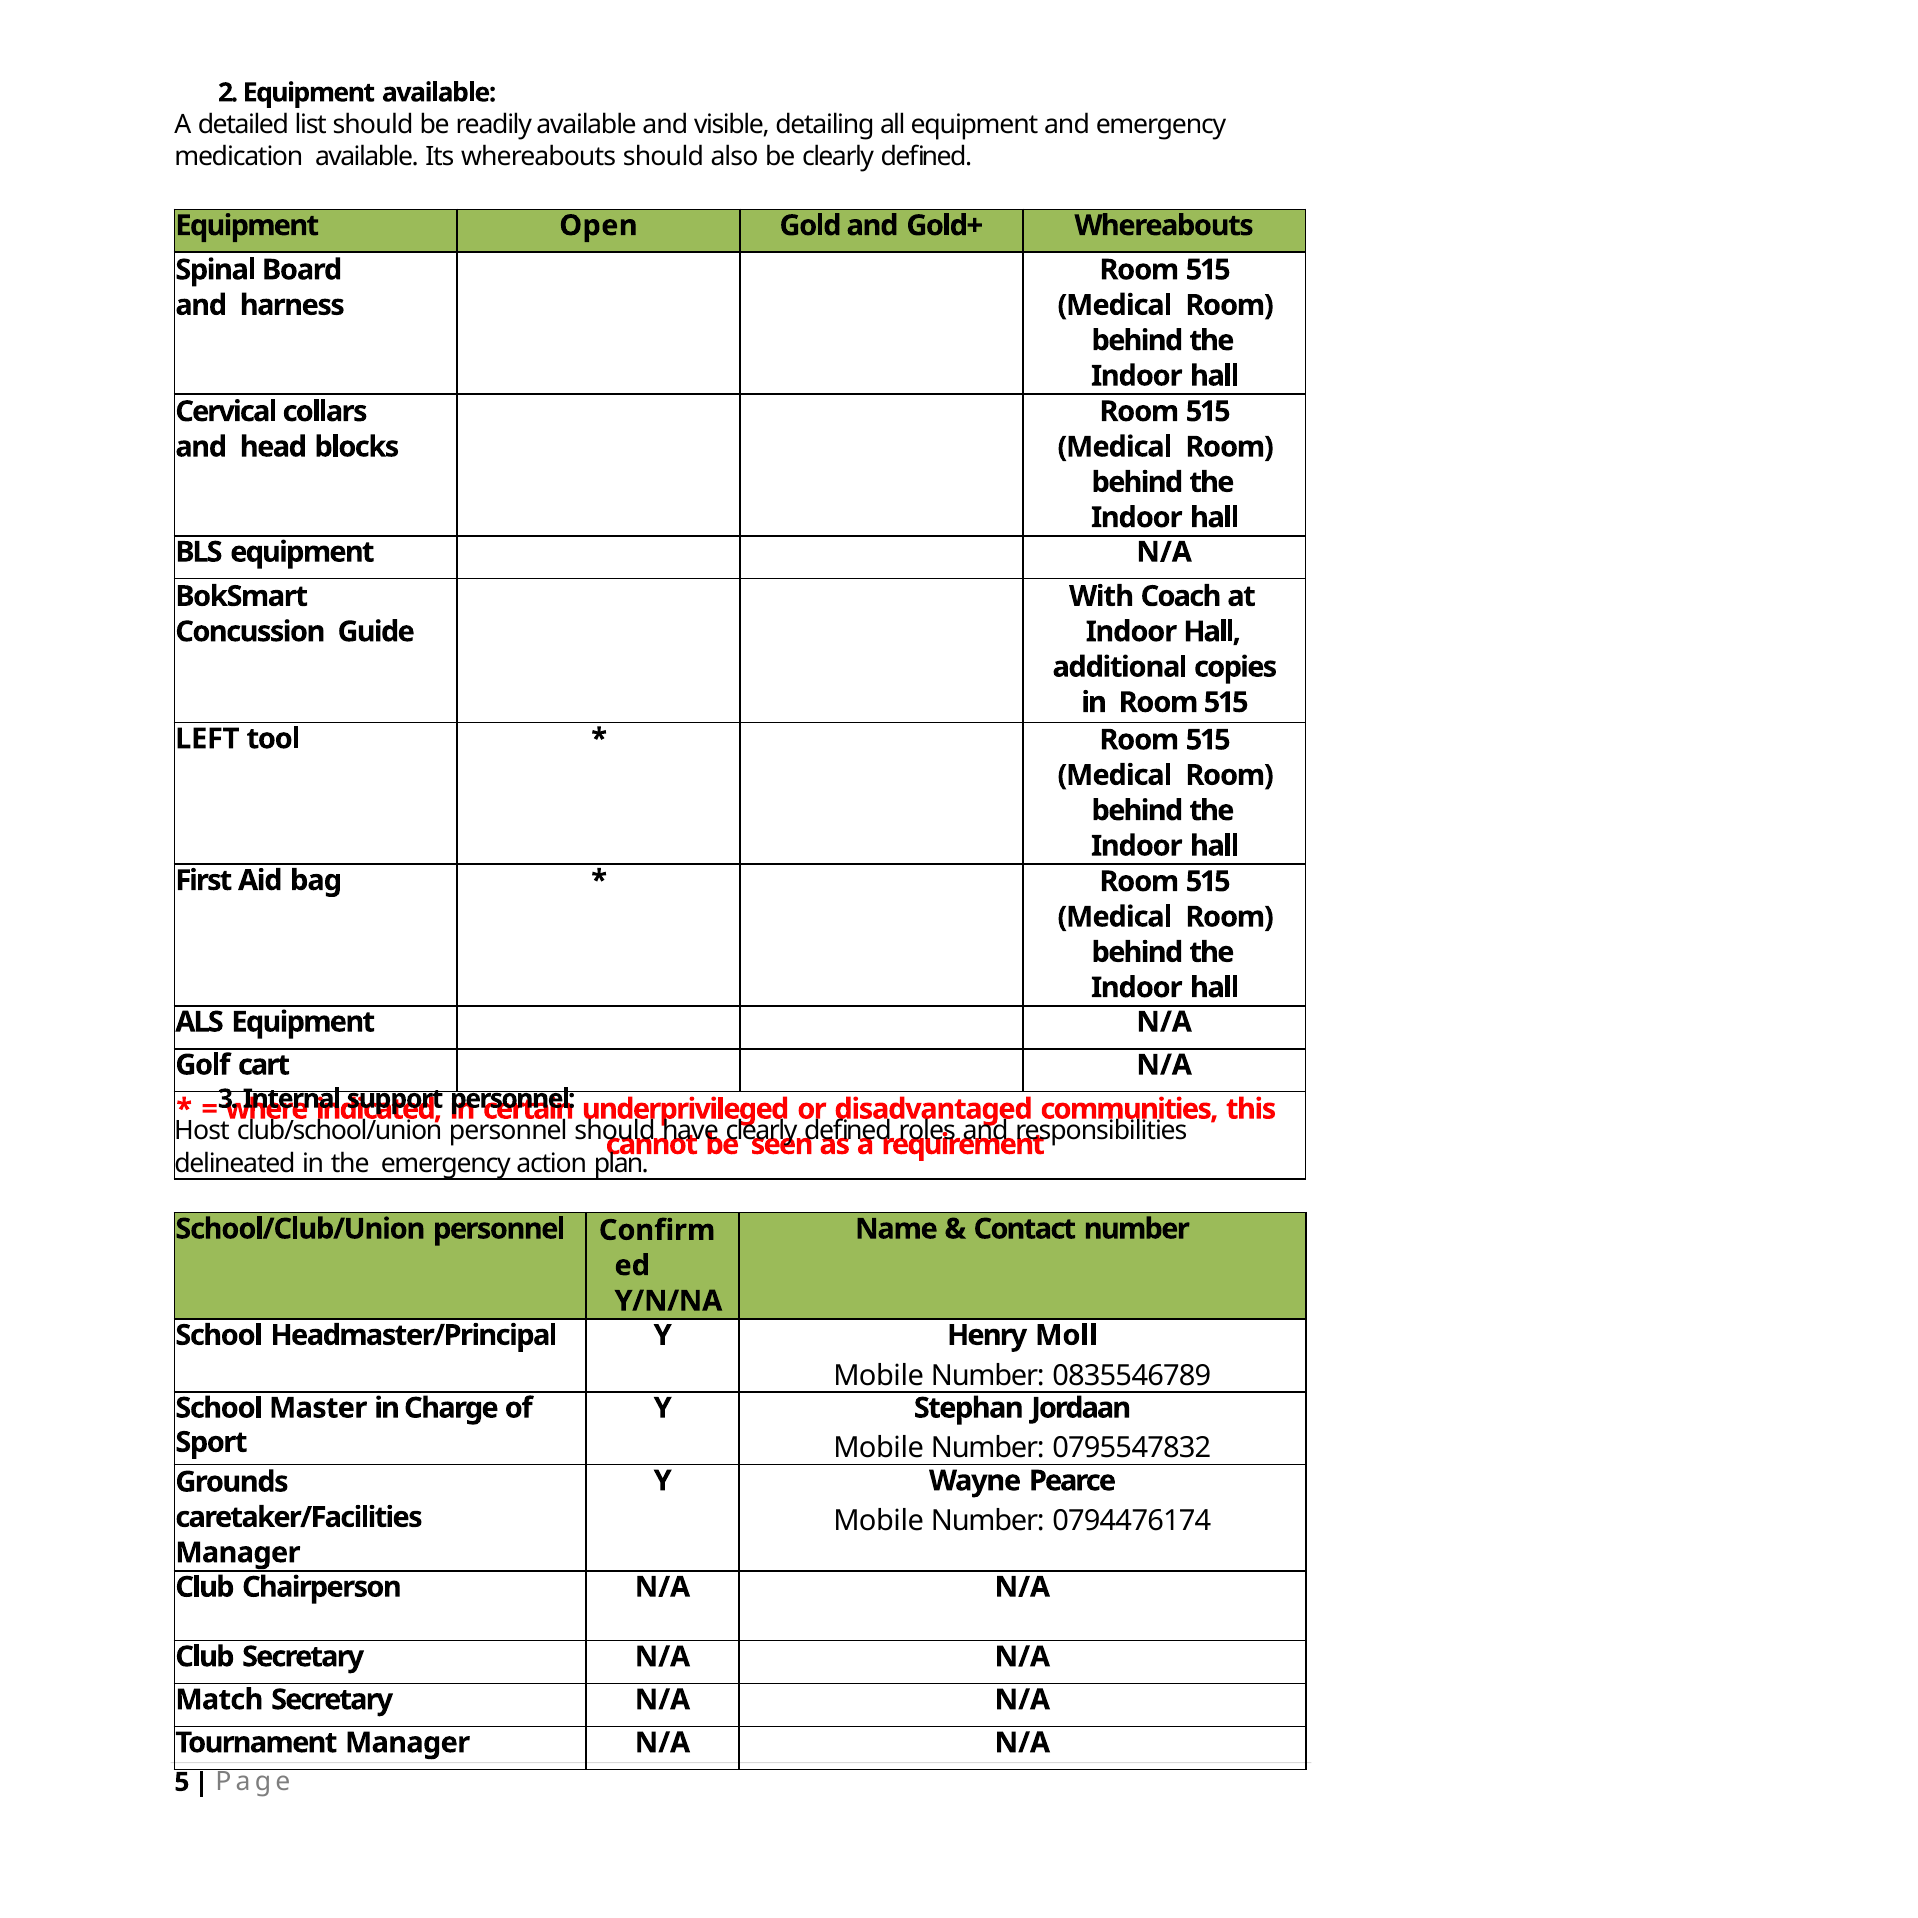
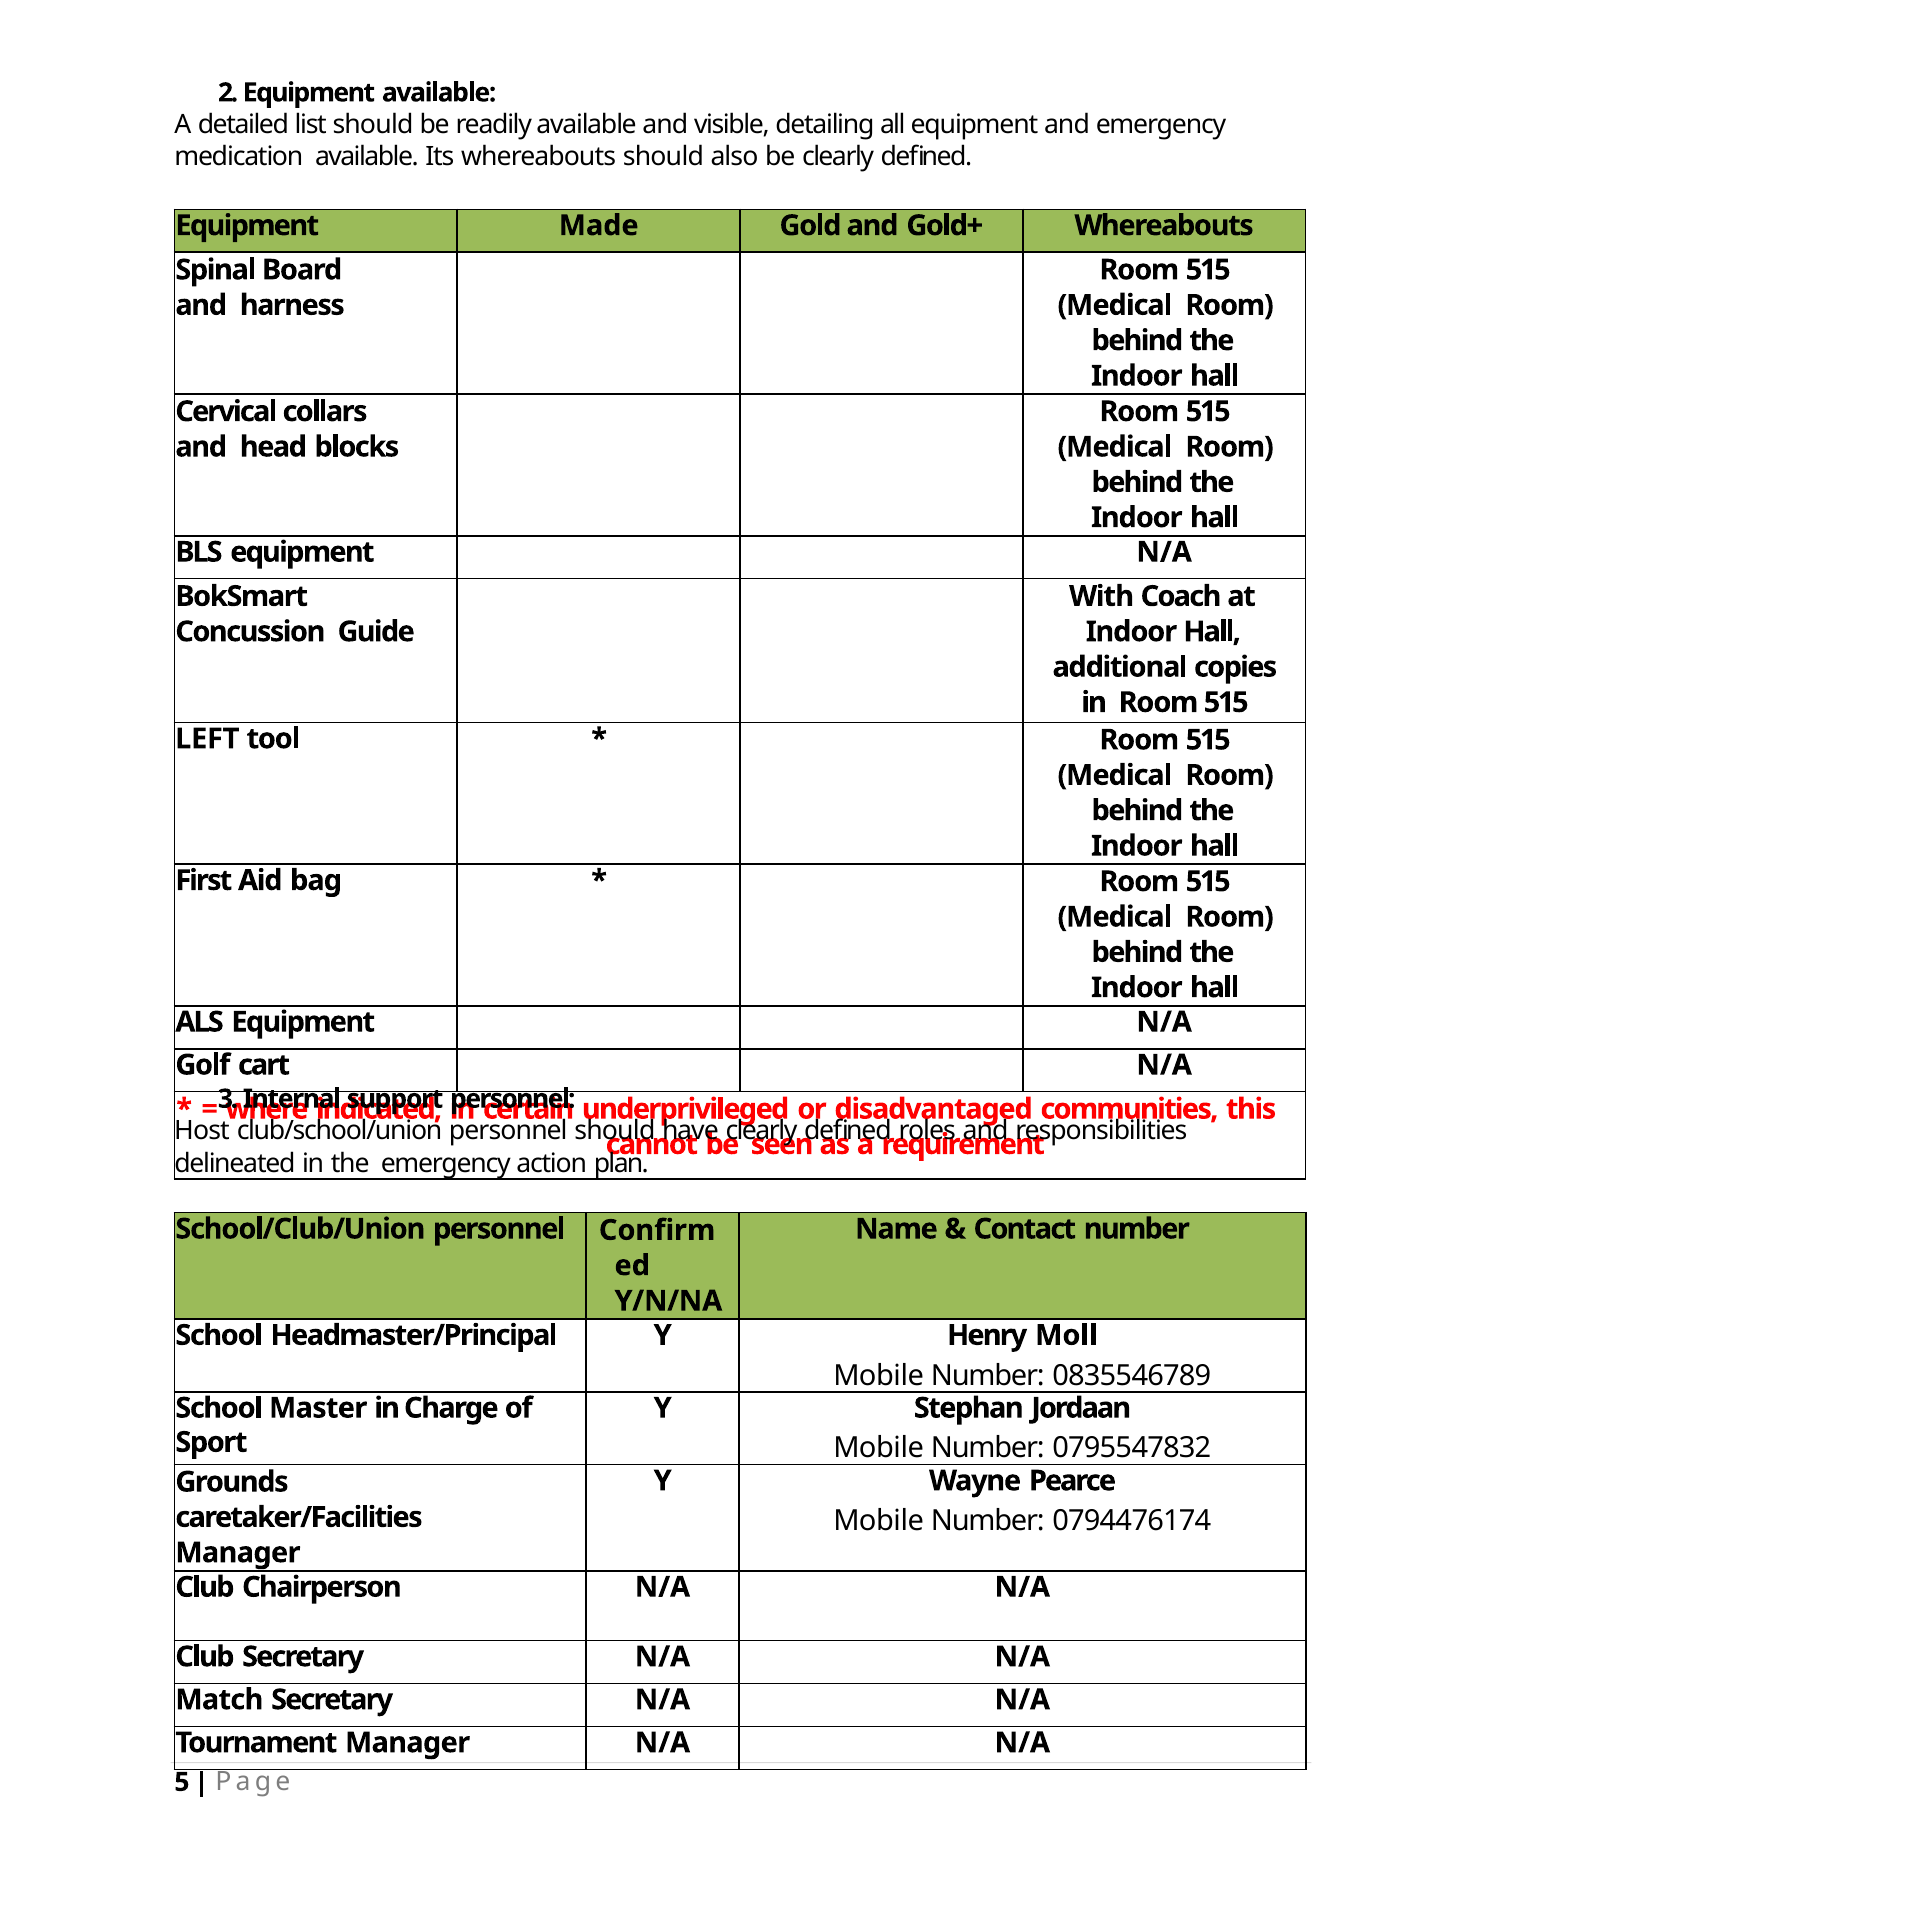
Open: Open -> Made
